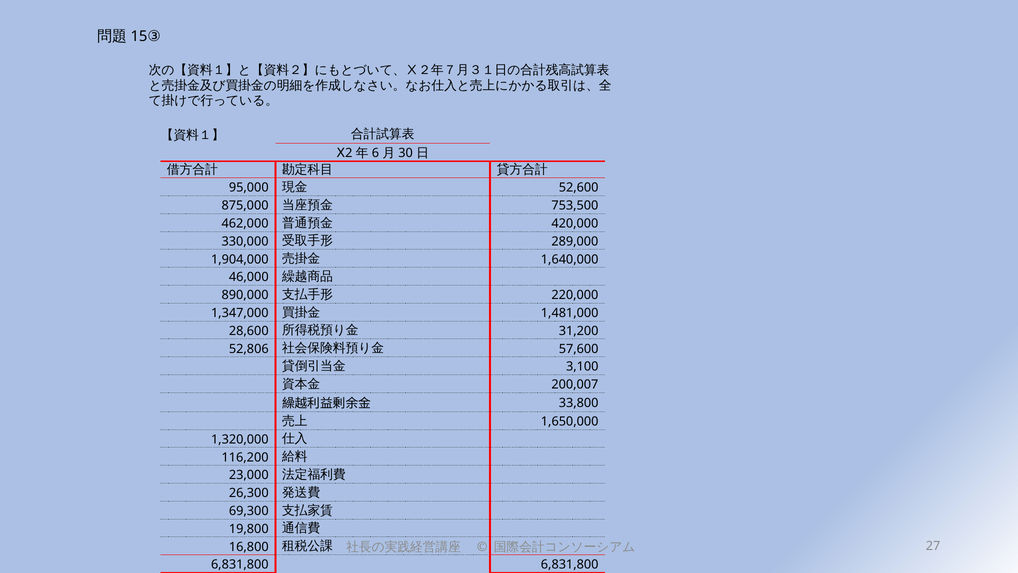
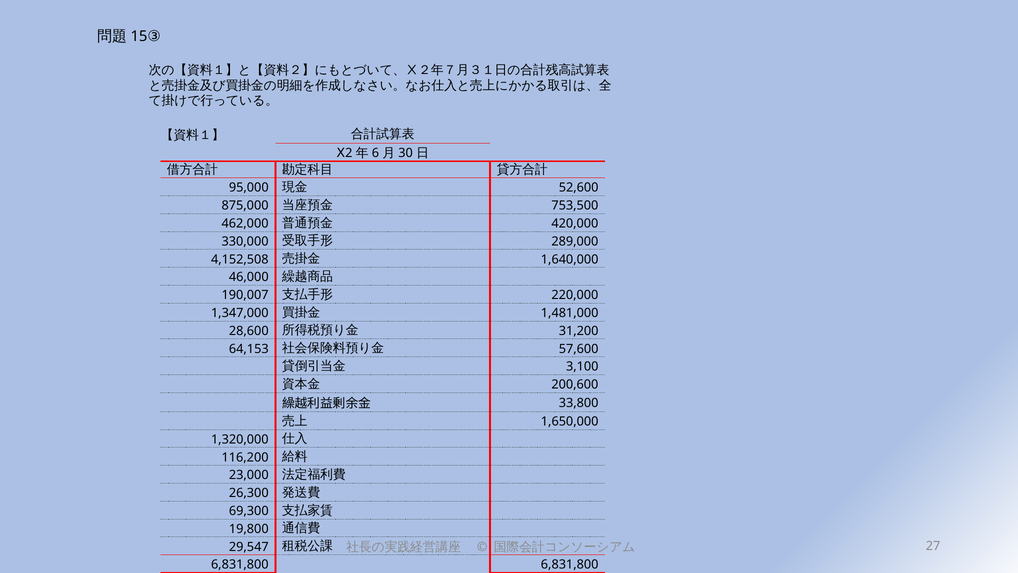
1,904,000: 1,904,000 -> 4,152,508
890,000: 890,000 -> 190,007
52,806: 52,806 -> 64,153
200,007: 200,007 -> 200,600
16,800: 16,800 -> 29,547
